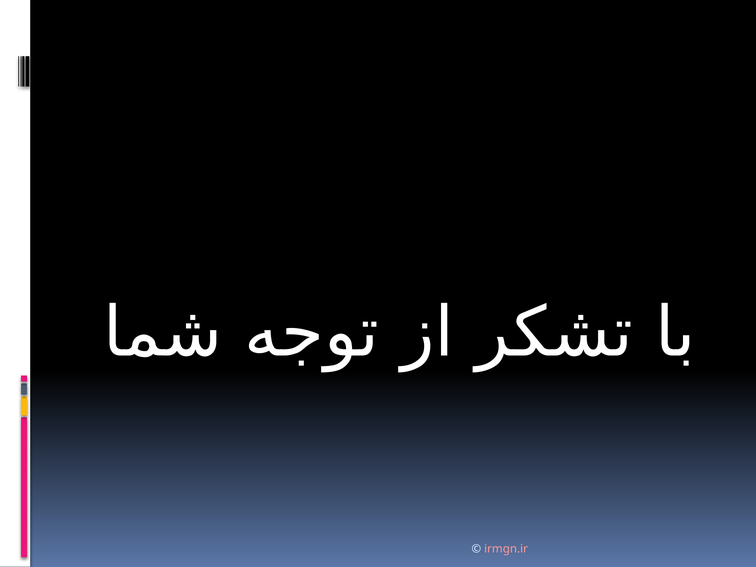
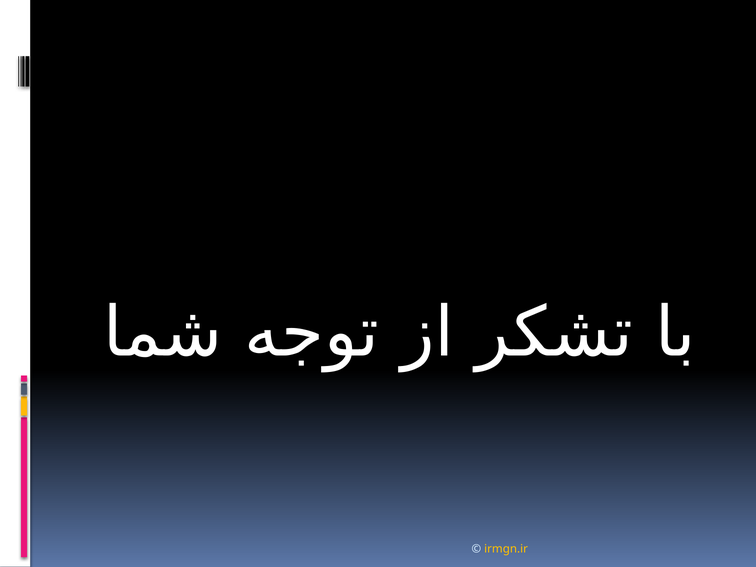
irmgn.ir colour: pink -> yellow
